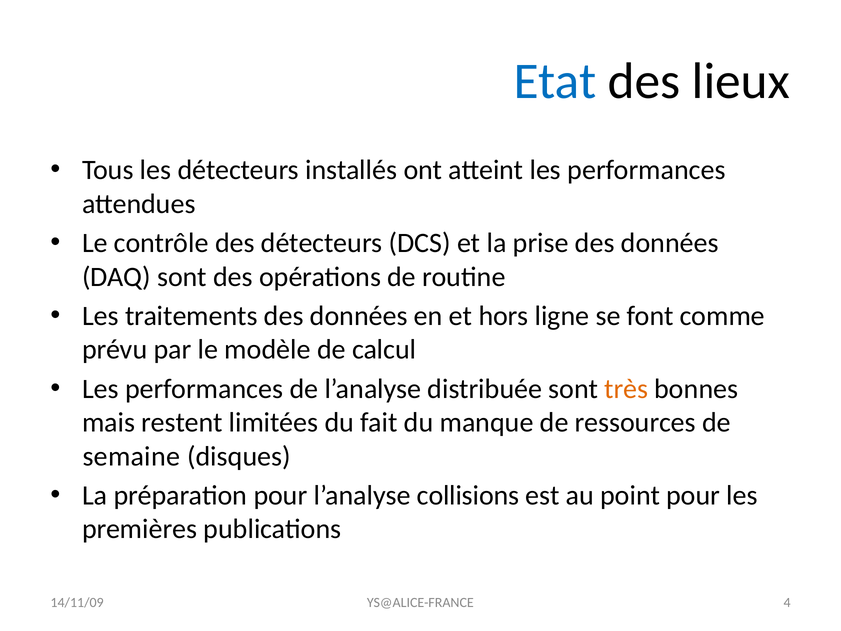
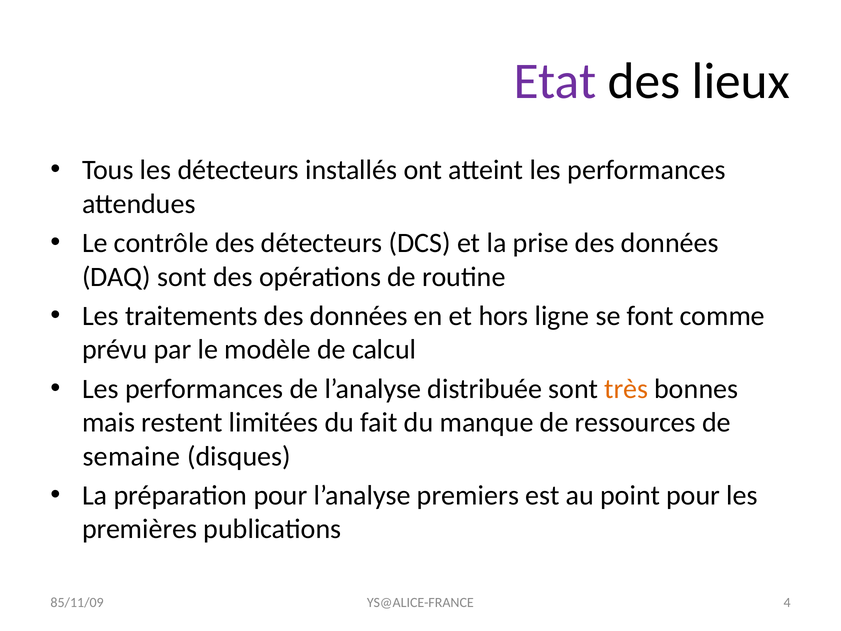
Etat colour: blue -> purple
collisions: collisions -> premiers
14/11/09: 14/11/09 -> 85/11/09
